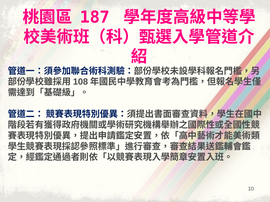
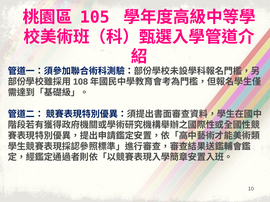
187: 187 -> 105
